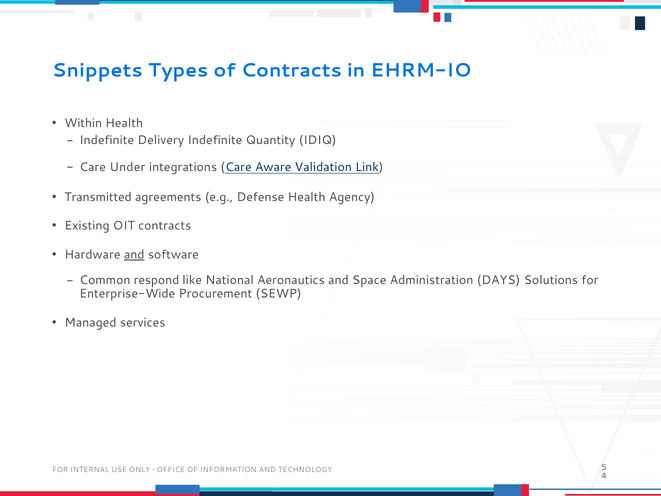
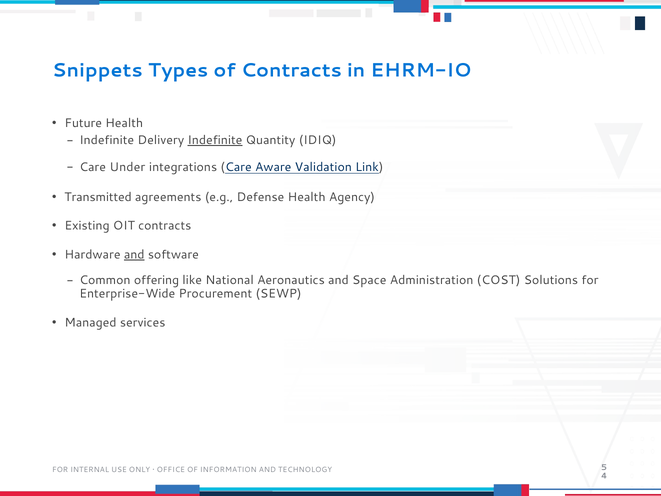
Within: Within -> Future
Indefinite at (215, 140) underline: none -> present
respond: respond -> offering
DAYS: DAYS -> COST
